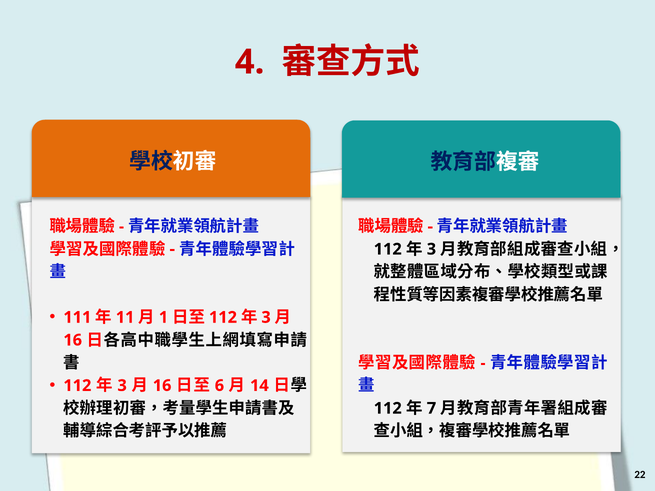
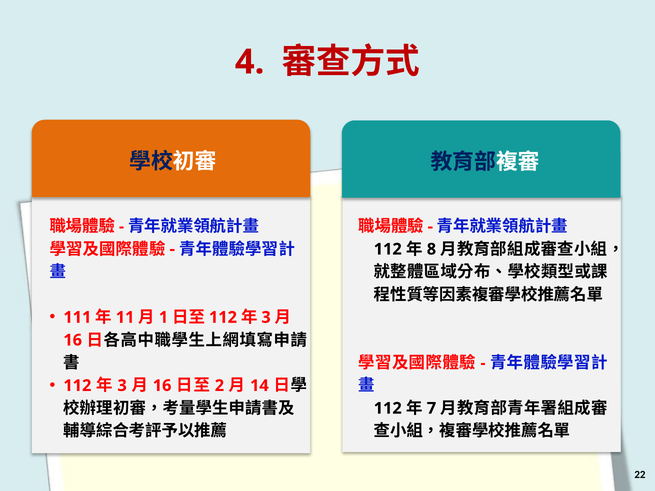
3 at (431, 249): 3 -> 8
6: 6 -> 2
